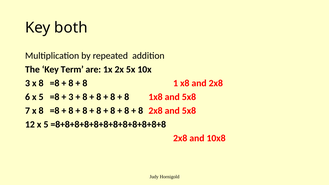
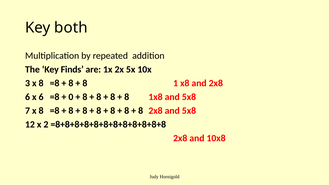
Term: Term -> Finds
6 x 5: 5 -> 6
3 at (71, 97): 3 -> 0
12 x 5: 5 -> 2
